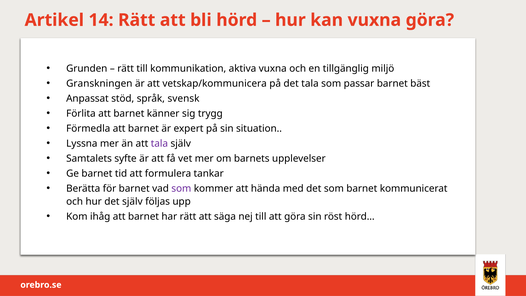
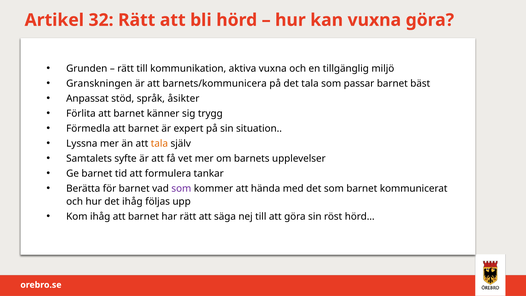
14: 14 -> 32
vetskap/kommunicera: vetskap/kommunicera -> barnets/kommunicera
svensk: svensk -> åsikter
tala at (159, 143) colour: purple -> orange
det själv: själv -> ihåg
